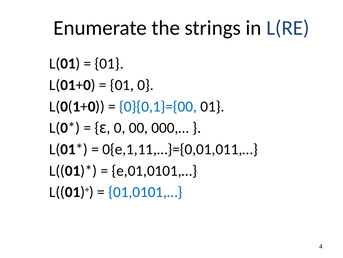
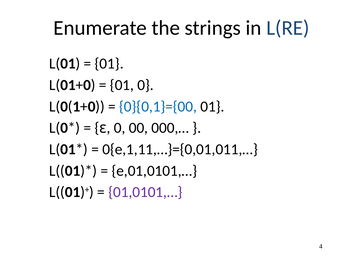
01,0101,… colour: blue -> purple
